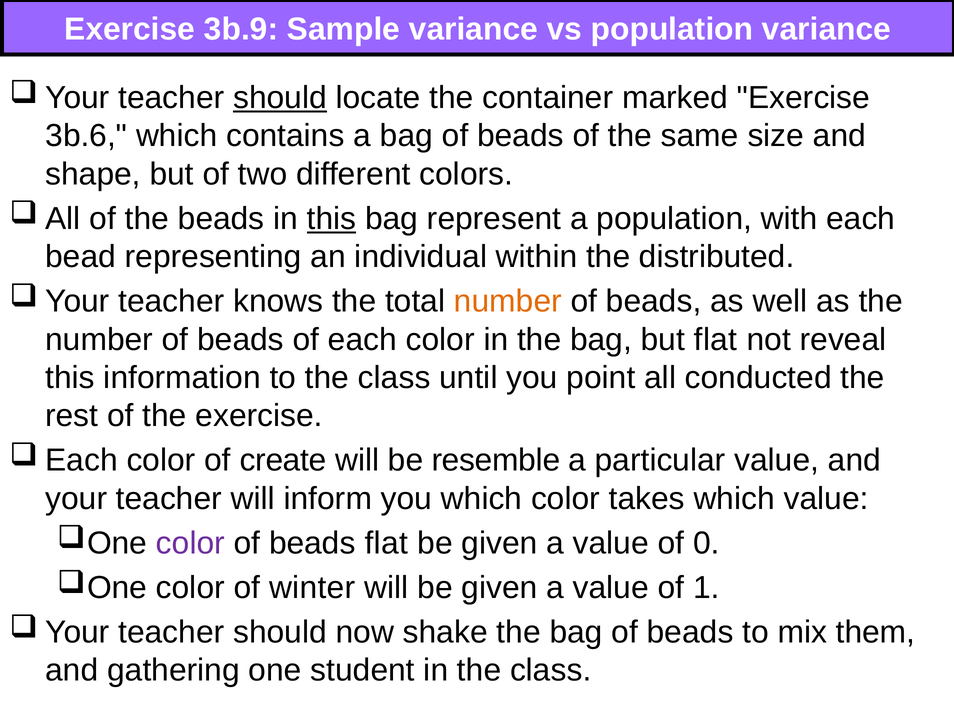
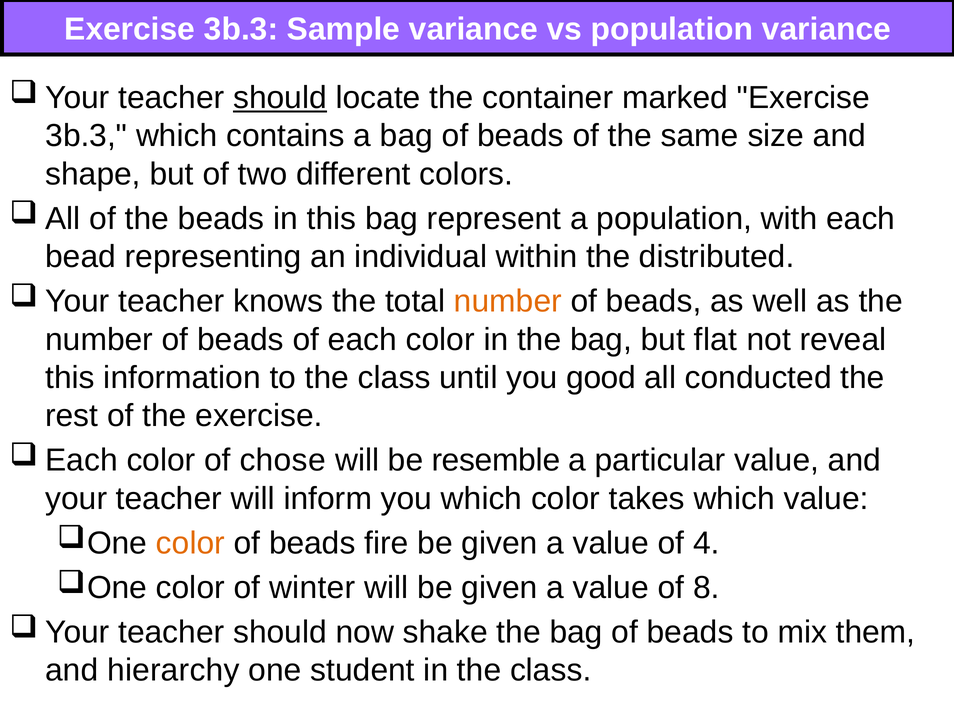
3b.9 at (241, 29): 3b.9 -> 3b.3
3b.6 at (86, 136): 3b.6 -> 3b.3
this at (331, 218) underline: present -> none
point: point -> good
create: create -> chose
color at (190, 543) colour: purple -> orange
beads flat: flat -> fire
0: 0 -> 4
1: 1 -> 8
gathering: gathering -> hierarchy
